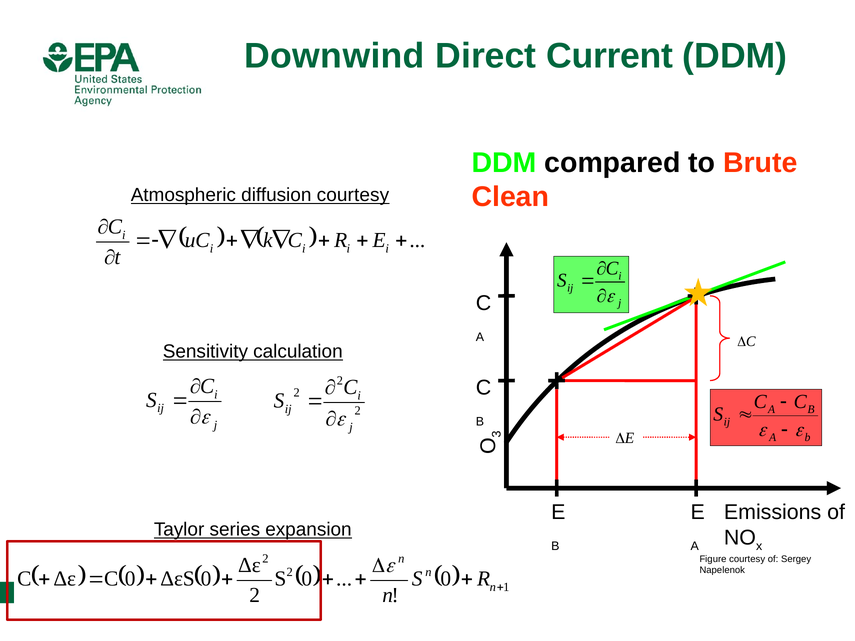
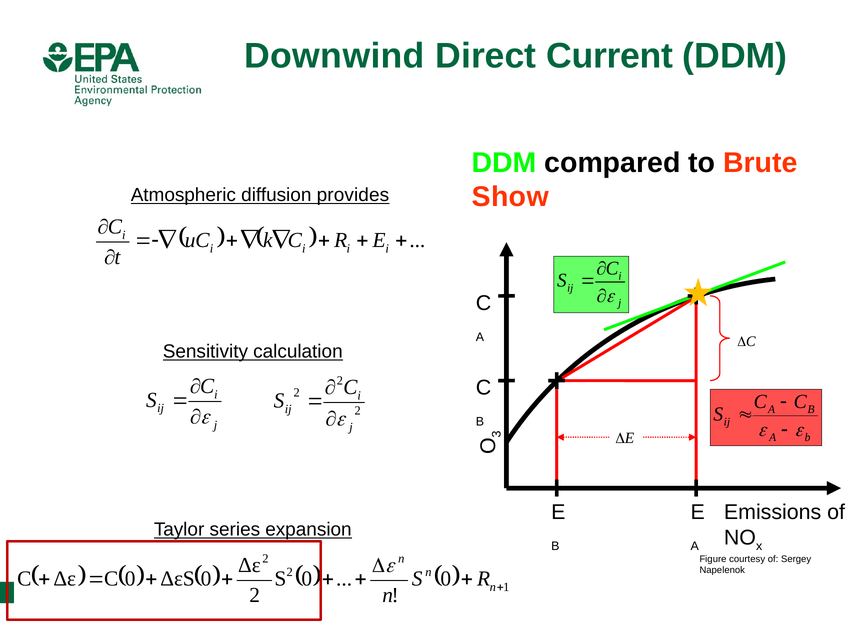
Clean: Clean -> Show
diffusion courtesy: courtesy -> provides
